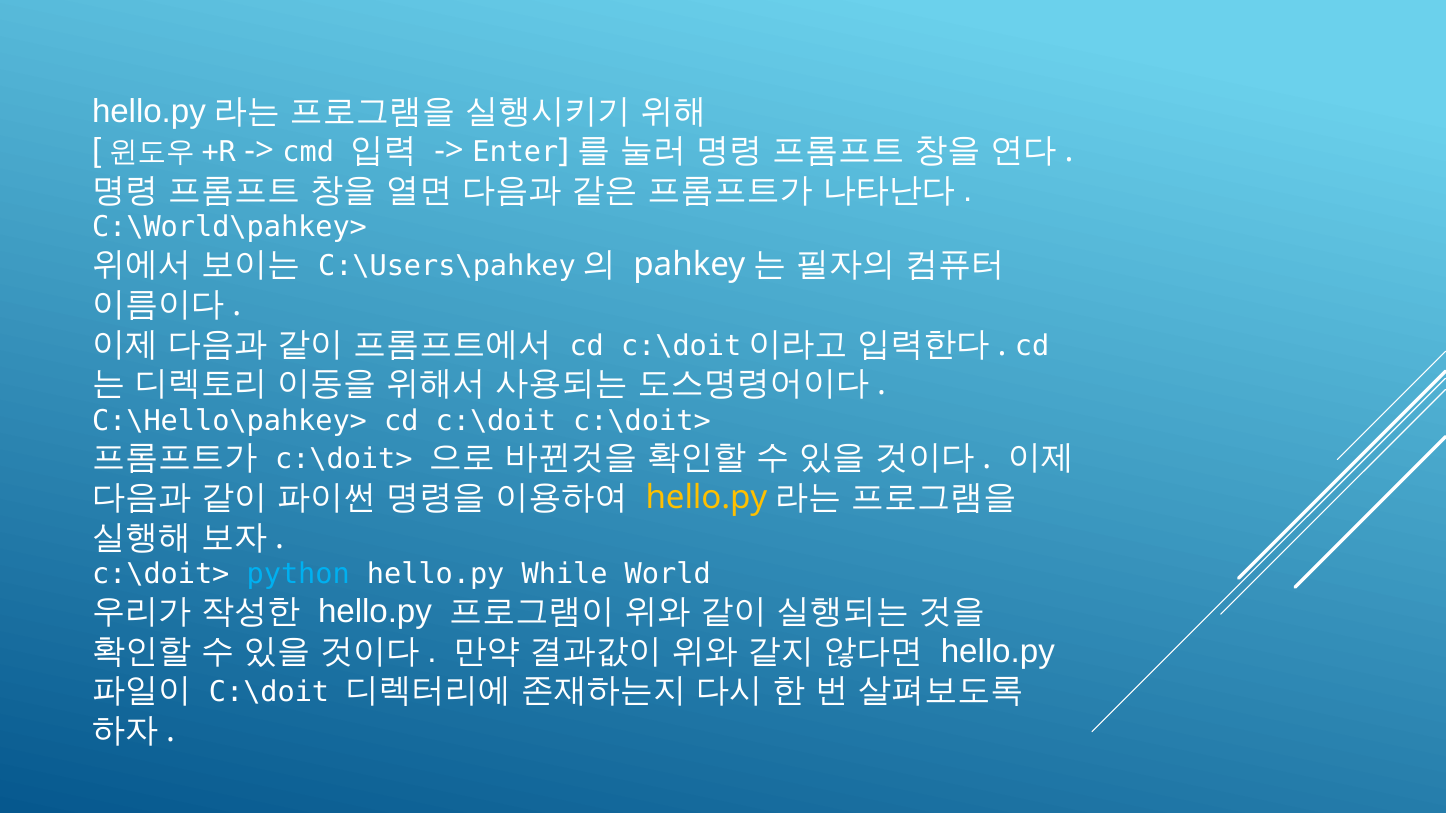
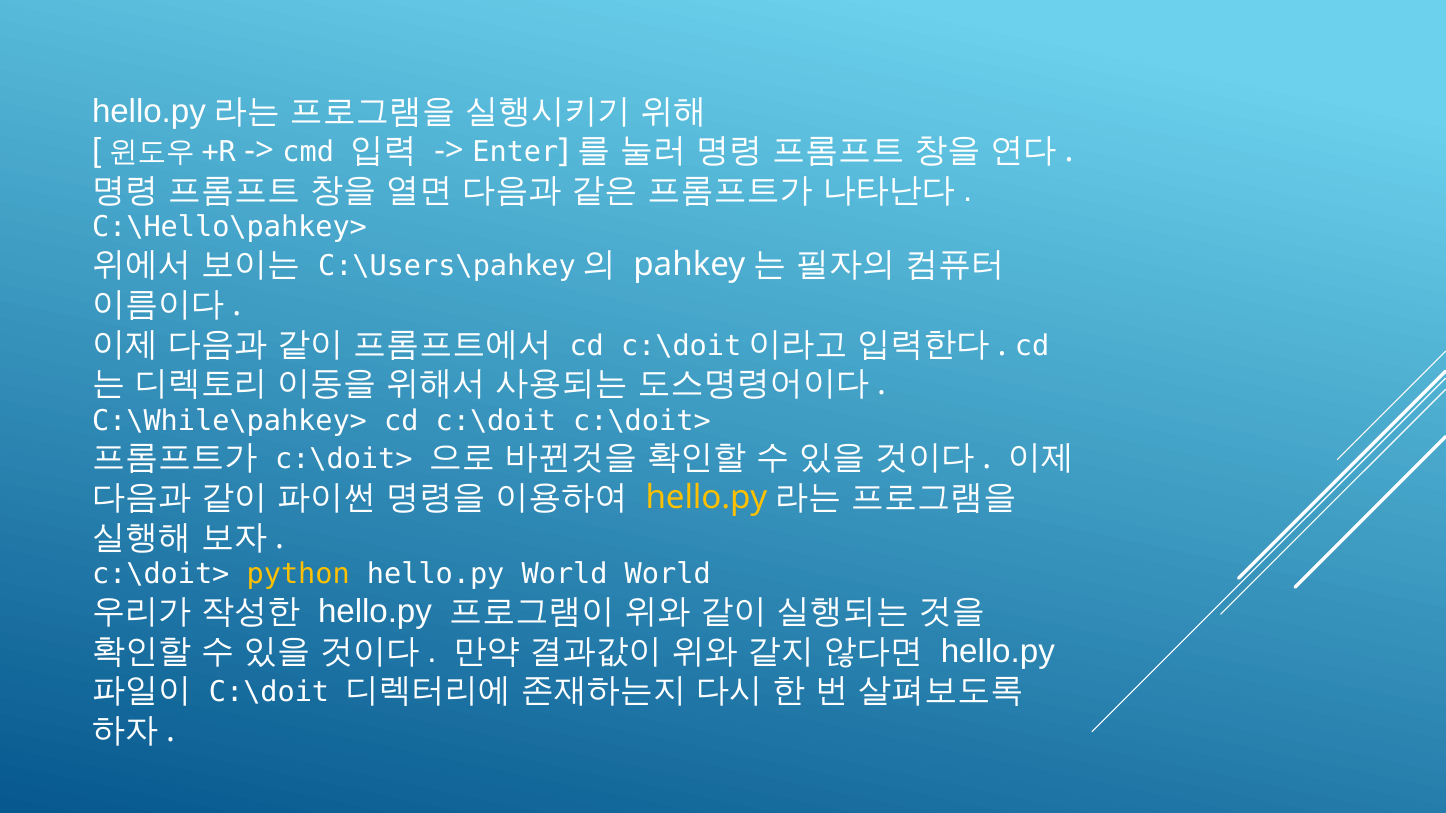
C:\World\pahkey>: C:\World\pahkey> -> C:\Hello\pahkey>
C:\Hello\pahkey>: C:\Hello\pahkey> -> C:\While\pahkey>
python colour: light blue -> yellow
hello.py While: While -> World
